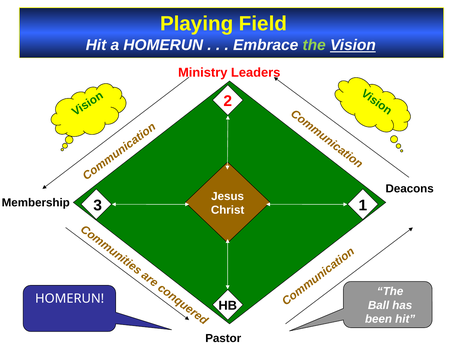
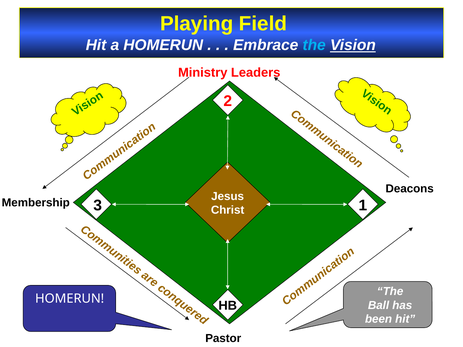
the at (314, 45) colour: light green -> light blue
